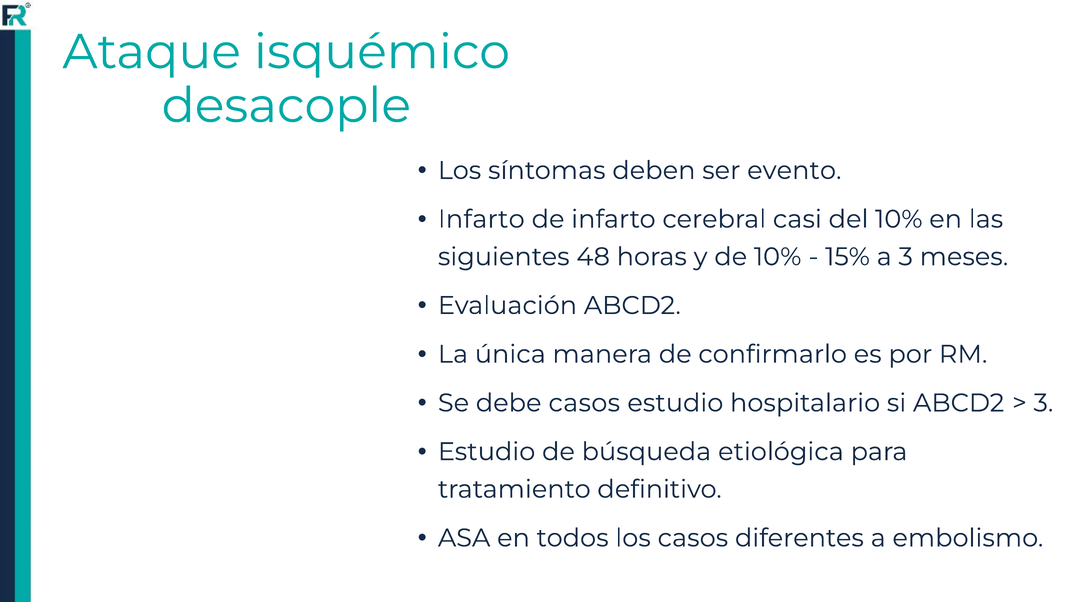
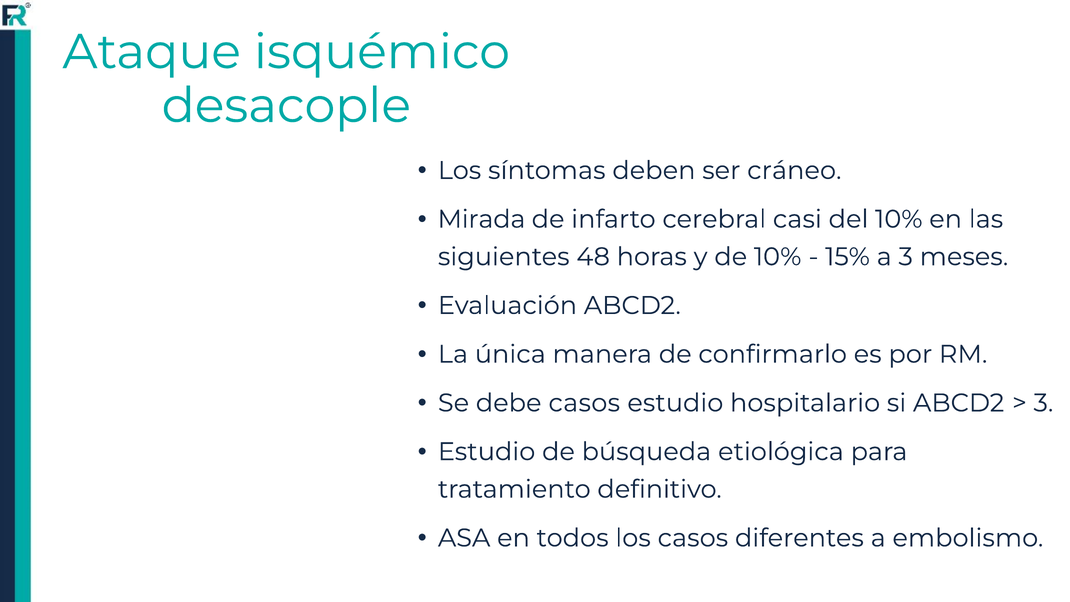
evento: evento -> cráneo
Infarto at (481, 219): Infarto -> Mirada
